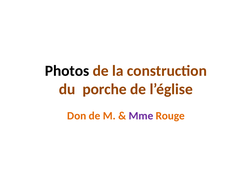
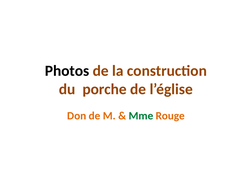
Mme colour: purple -> green
